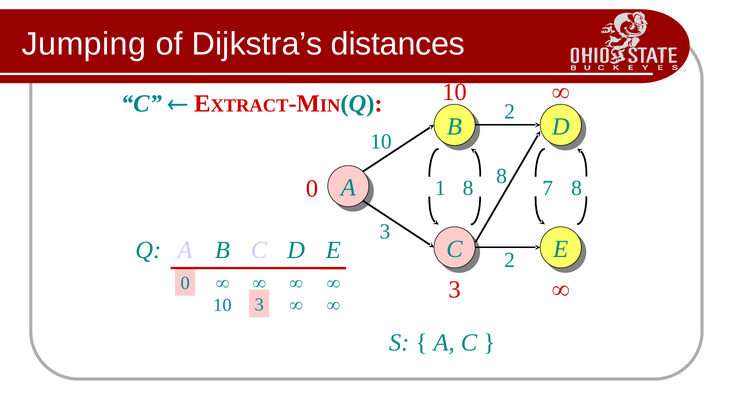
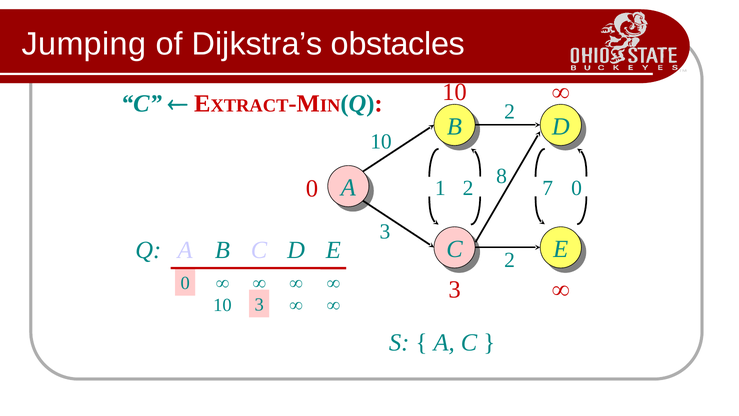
distances: distances -> obstacles
1 8: 8 -> 2
7 8: 8 -> 0
